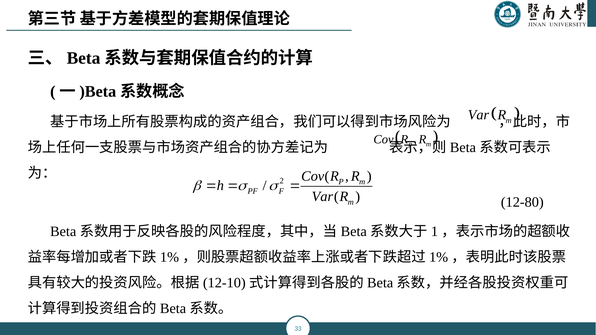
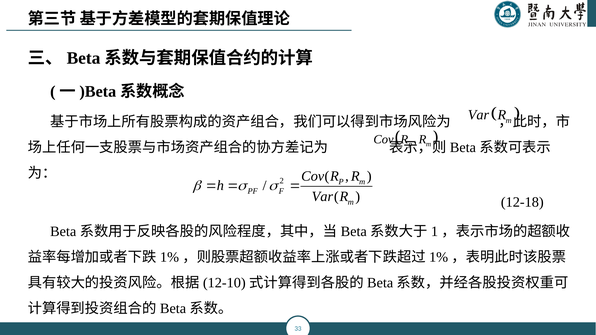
12-80: 12-80 -> 12-18
